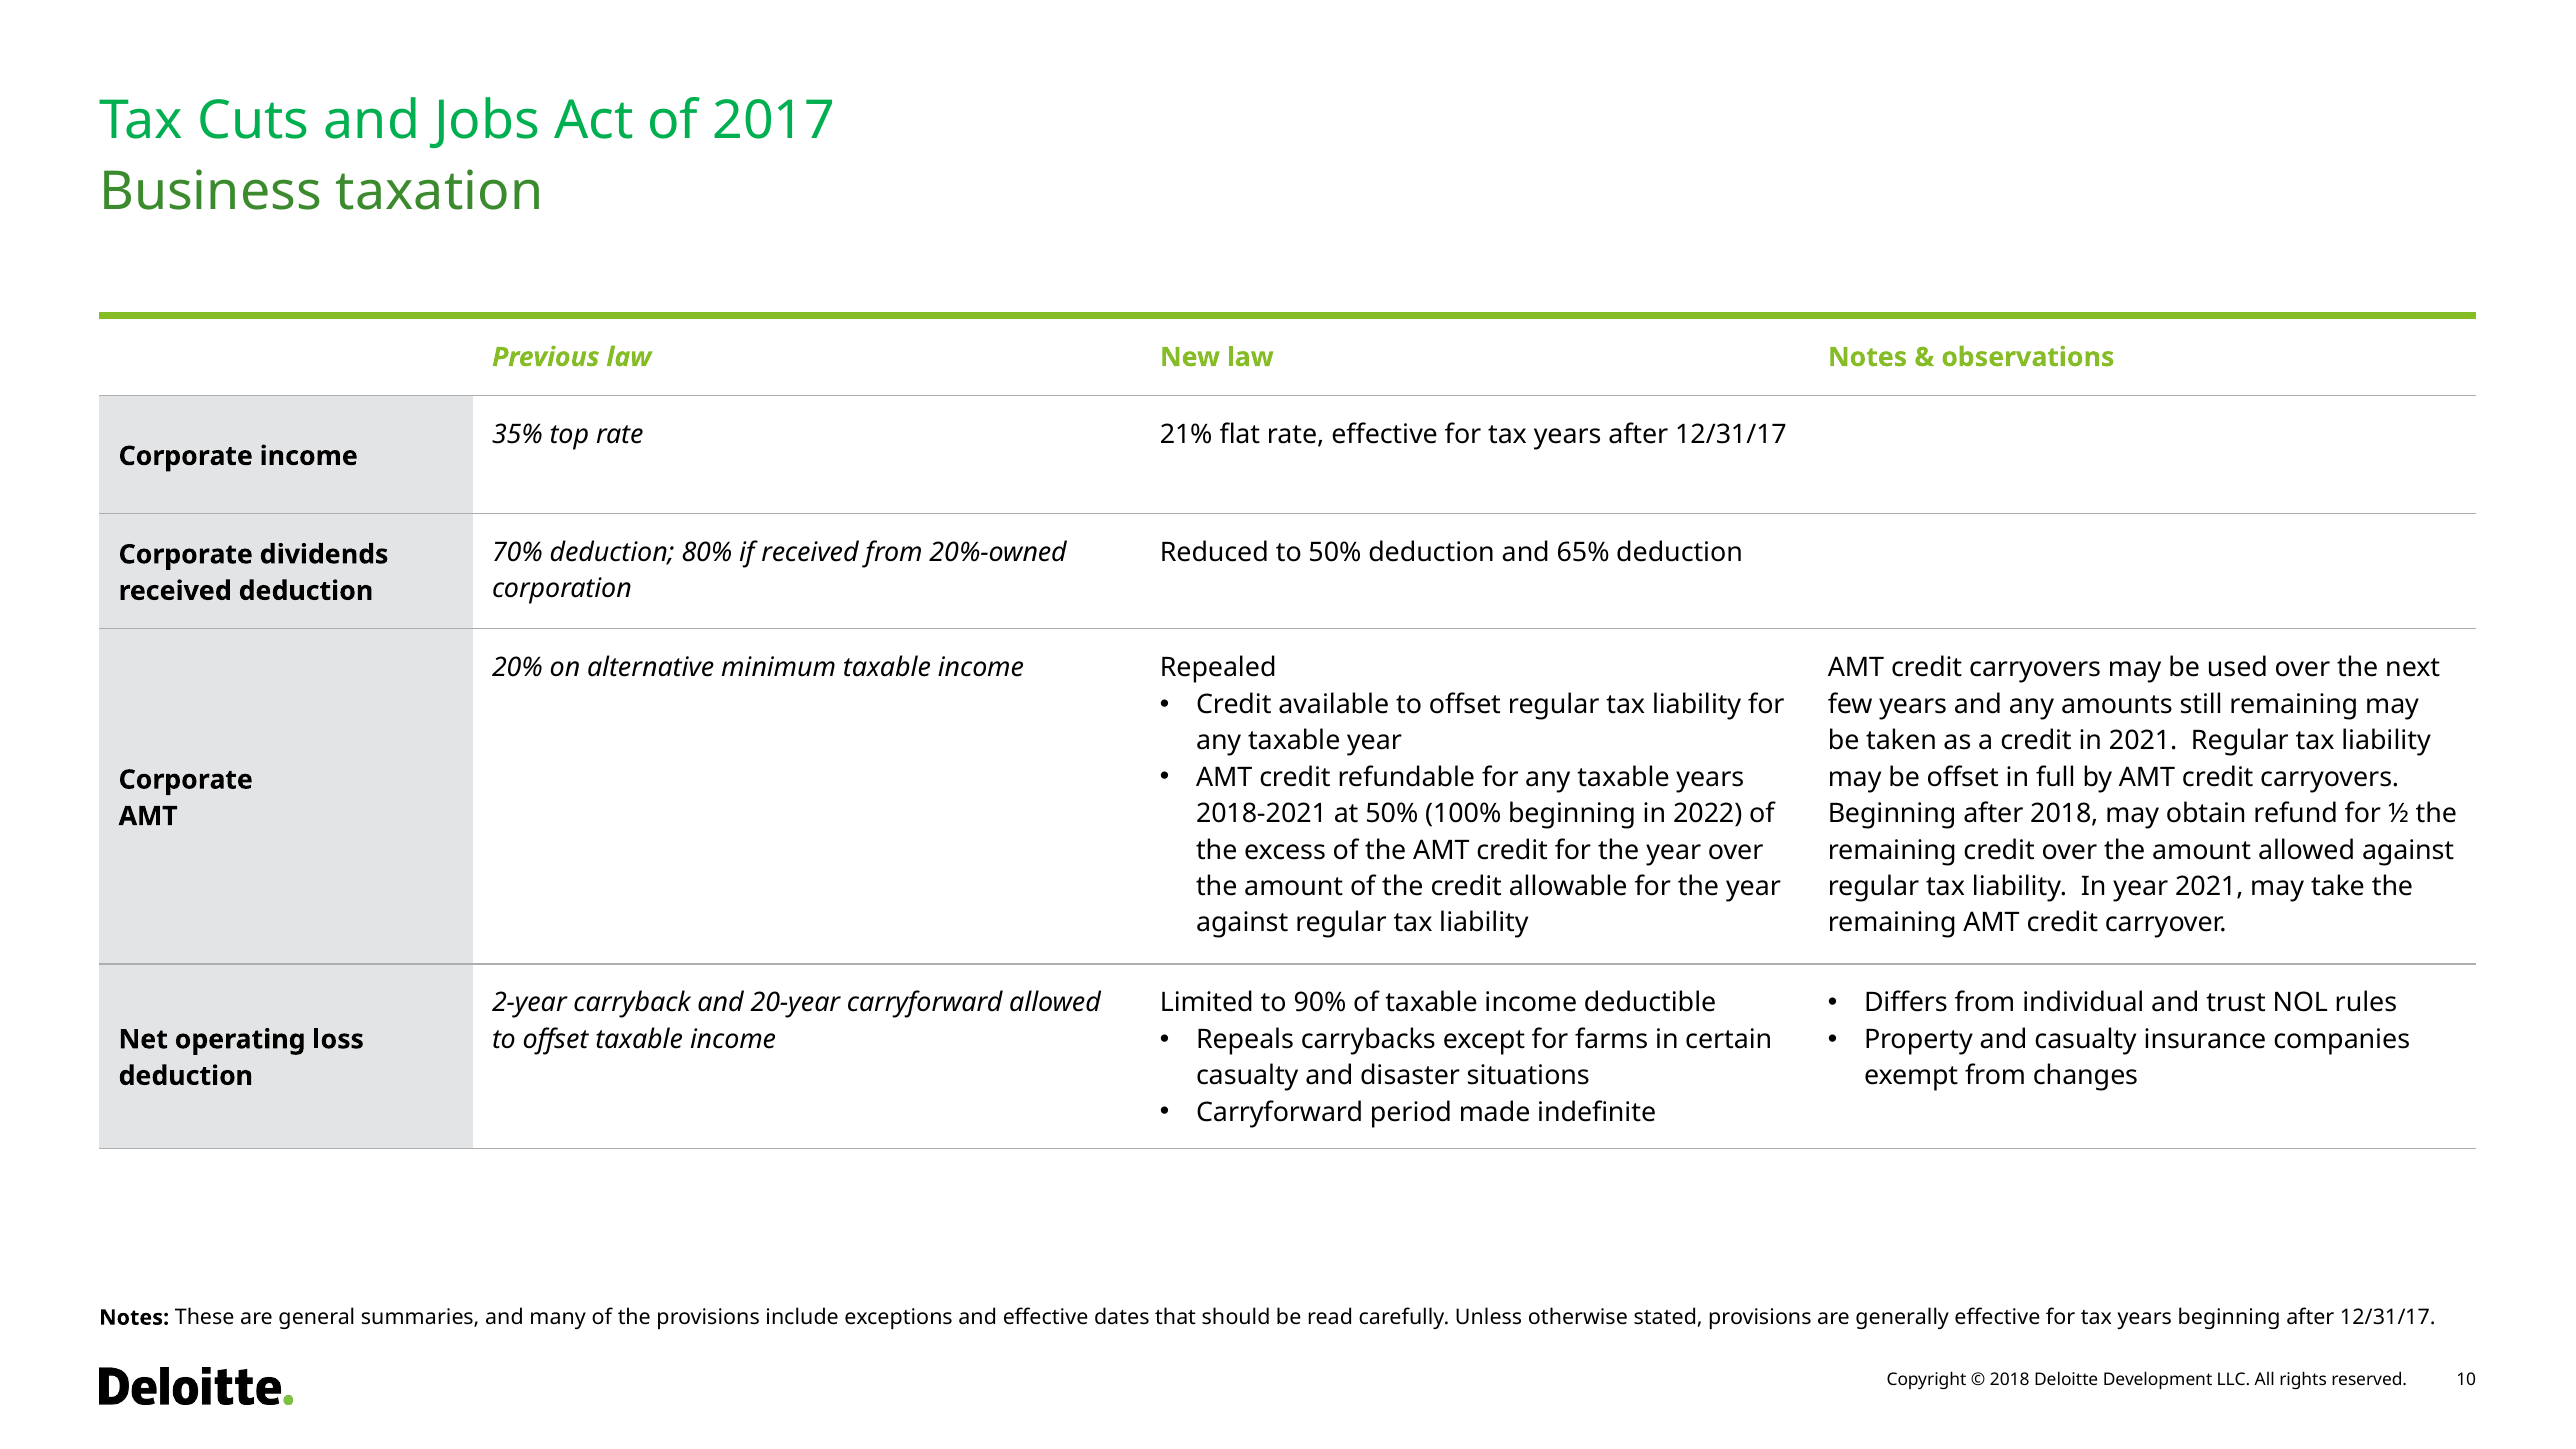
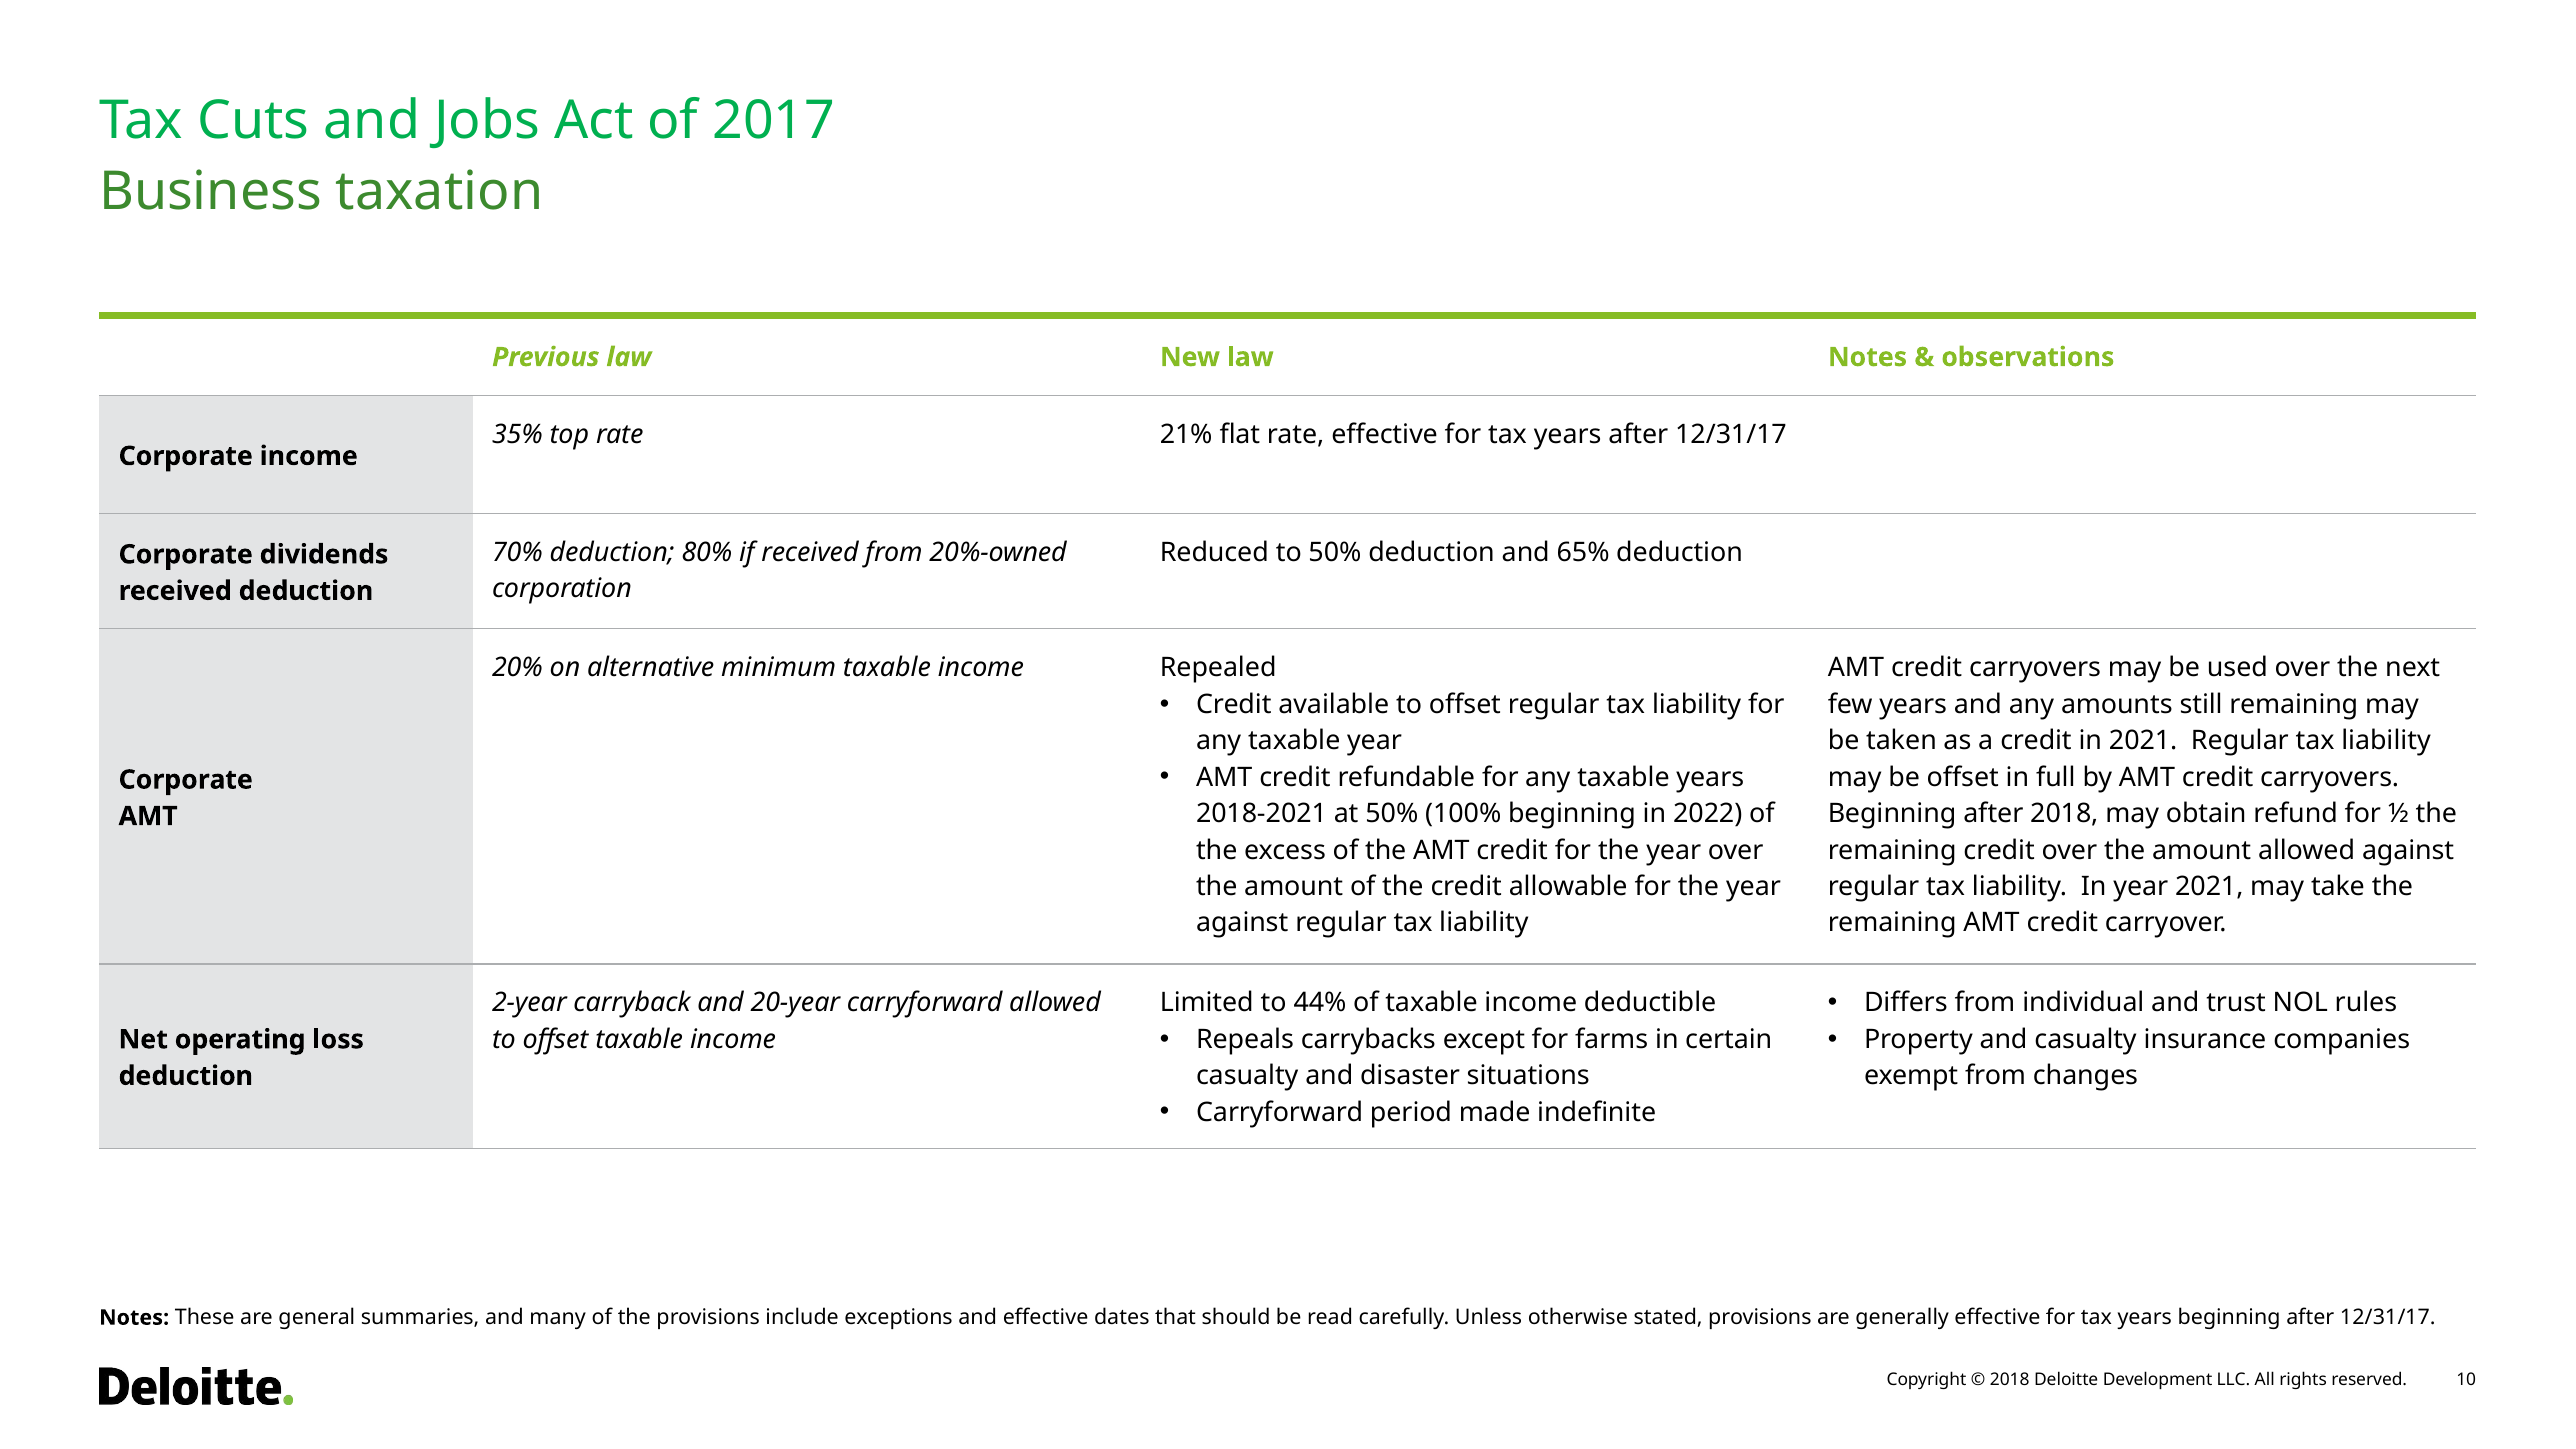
90%: 90% -> 44%
